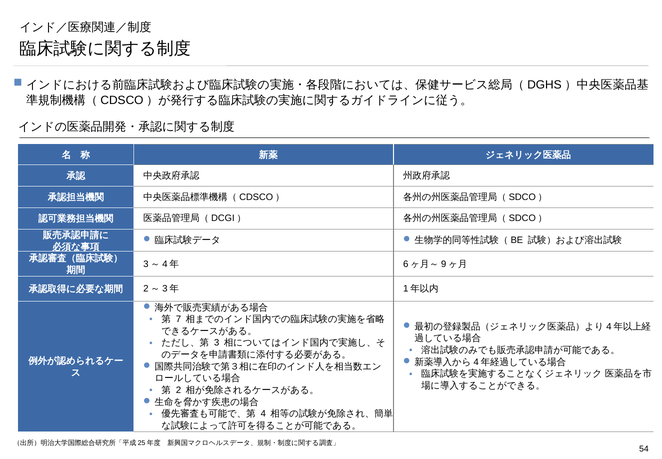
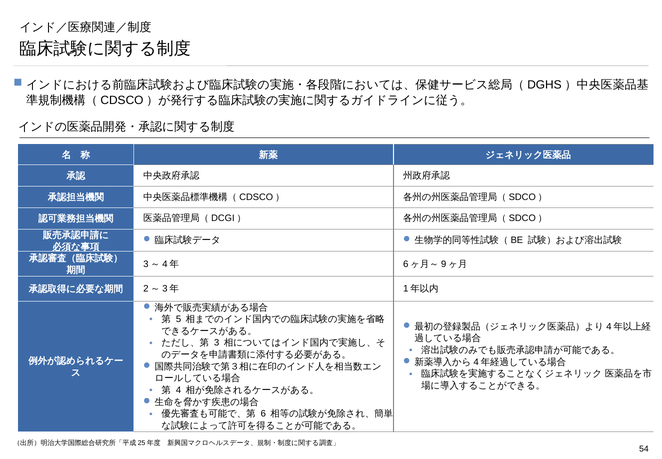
7: 7 -> 5
2: 2 -> 4
4: 4 -> 6
